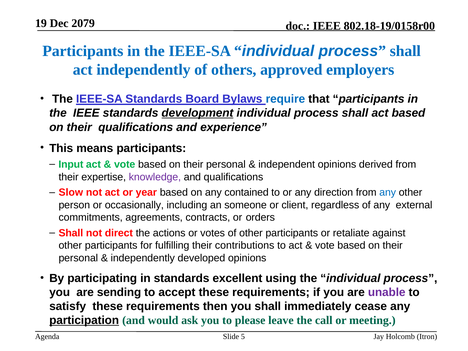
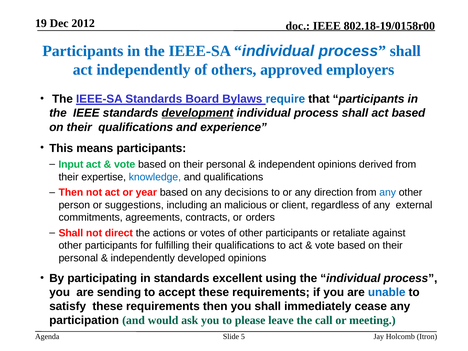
2079: 2079 -> 2012
knowledge colour: purple -> blue
Slow at (71, 193): Slow -> Then
contained: contained -> decisions
occasionally: occasionally -> suggestions
someone: someone -> malicious
fulfilling their contributions: contributions -> qualifications
unable colour: purple -> blue
participation underline: present -> none
